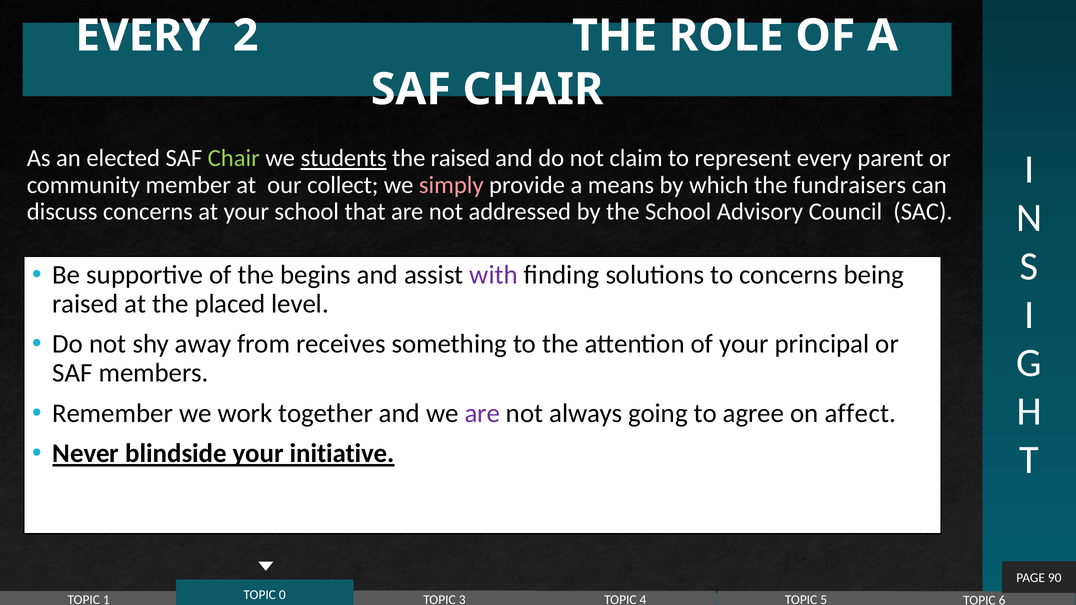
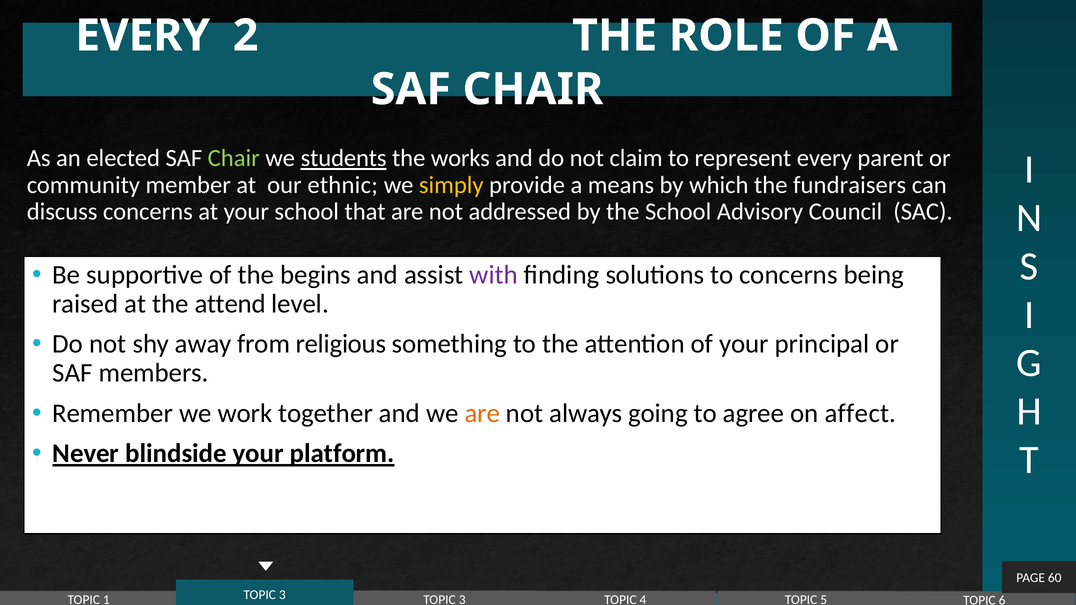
the raised: raised -> works
collect: collect -> ethnic
simply colour: pink -> yellow
placed: placed -> attend
receives: receives -> religious
are at (482, 414) colour: purple -> orange
initiative: initiative -> platform
90: 90 -> 60
0 at (282, 595): 0 -> 3
